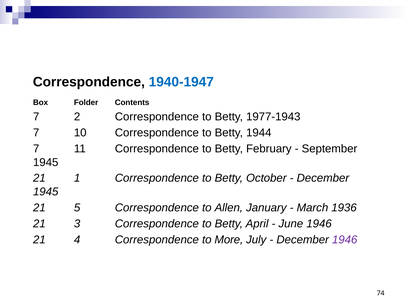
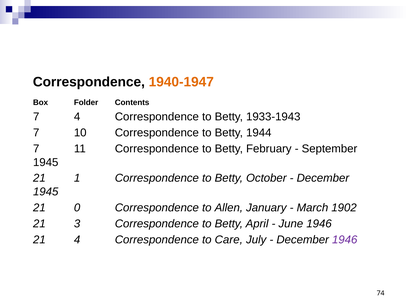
1940-1947 colour: blue -> orange
7 2: 2 -> 4
1977-1943: 1977-1943 -> 1933-1943
5: 5 -> 0
1936: 1936 -> 1902
More: More -> Care
